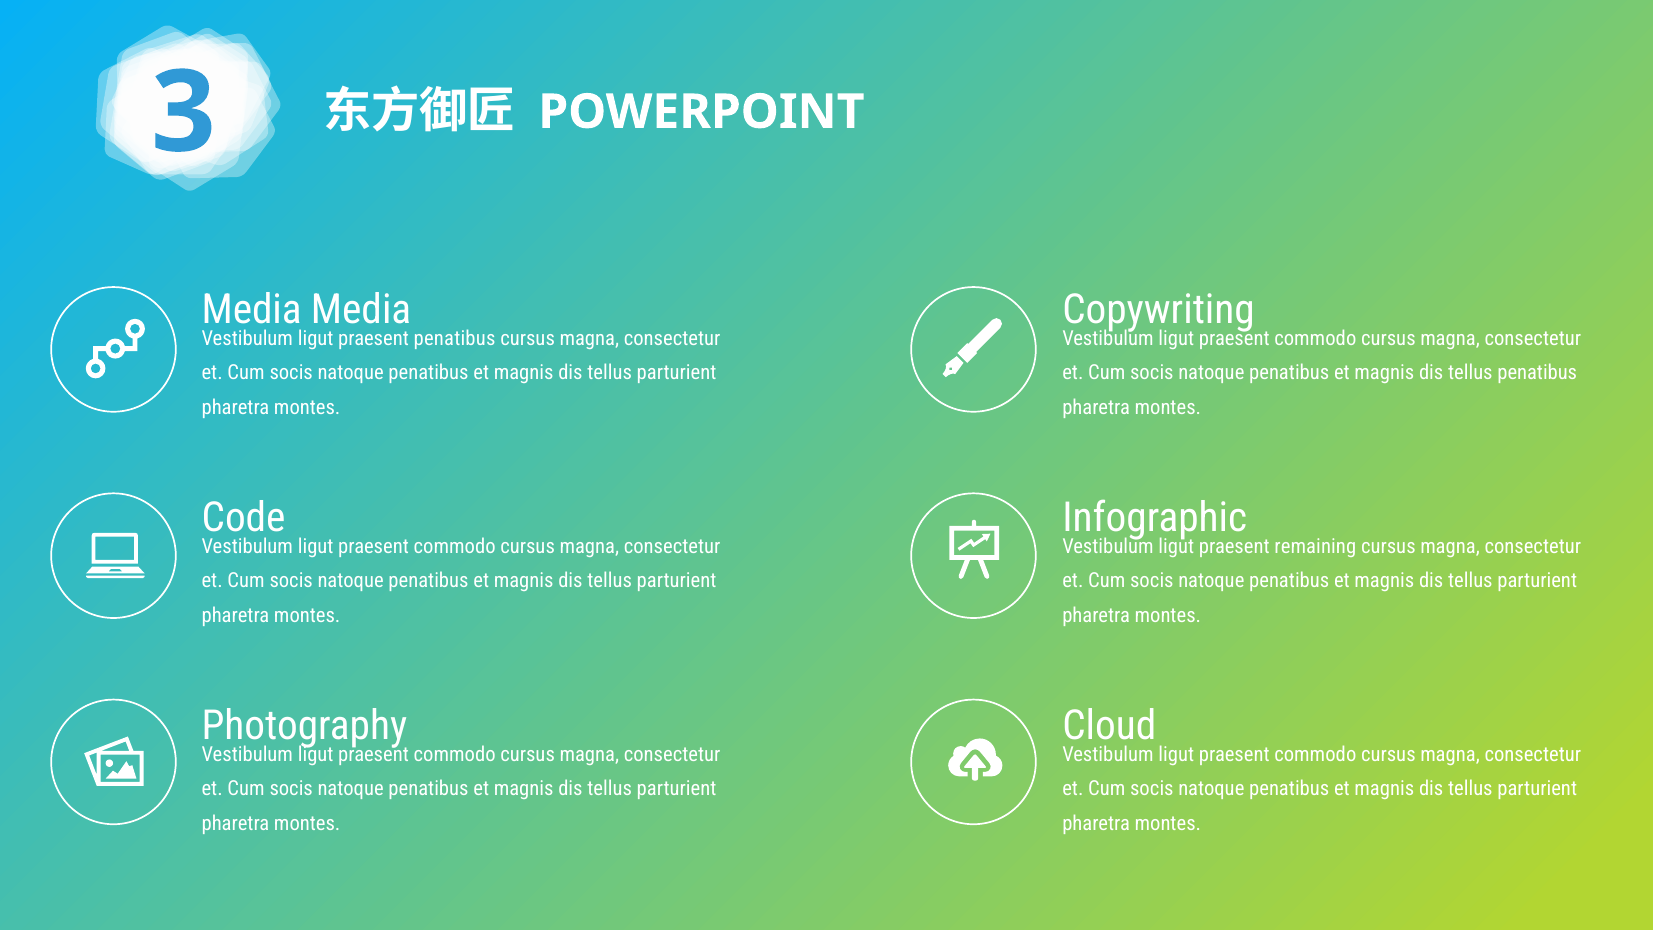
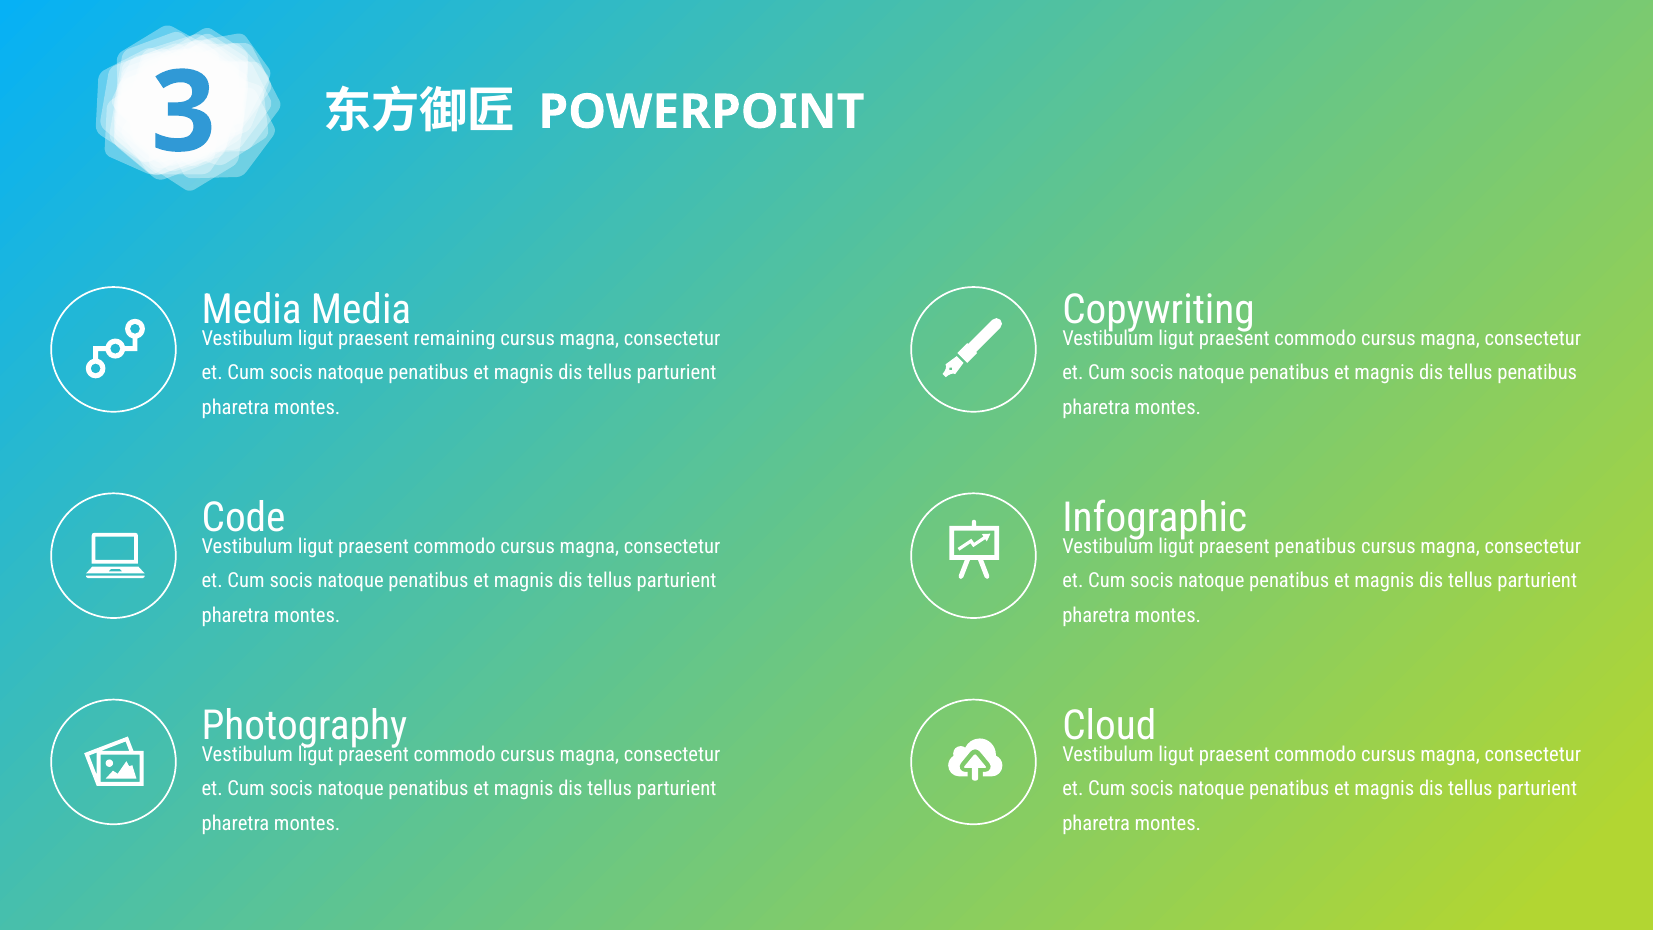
praesent penatibus: penatibus -> remaining
praesent remaining: remaining -> penatibus
